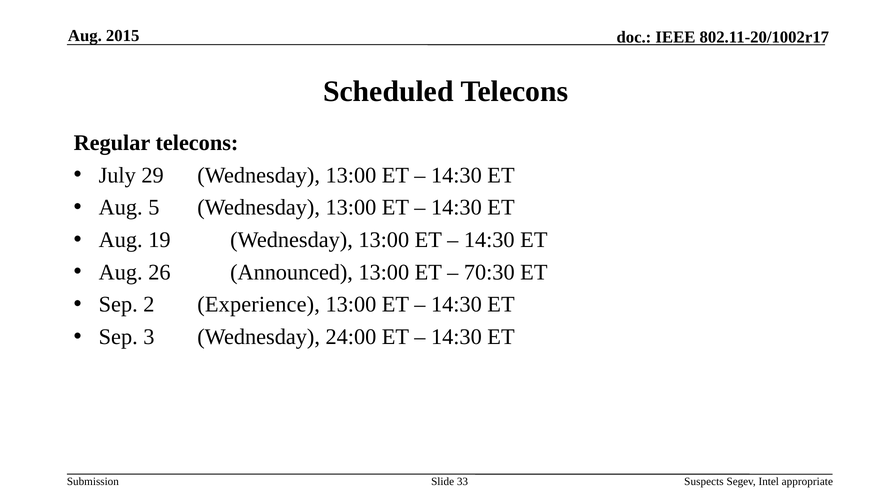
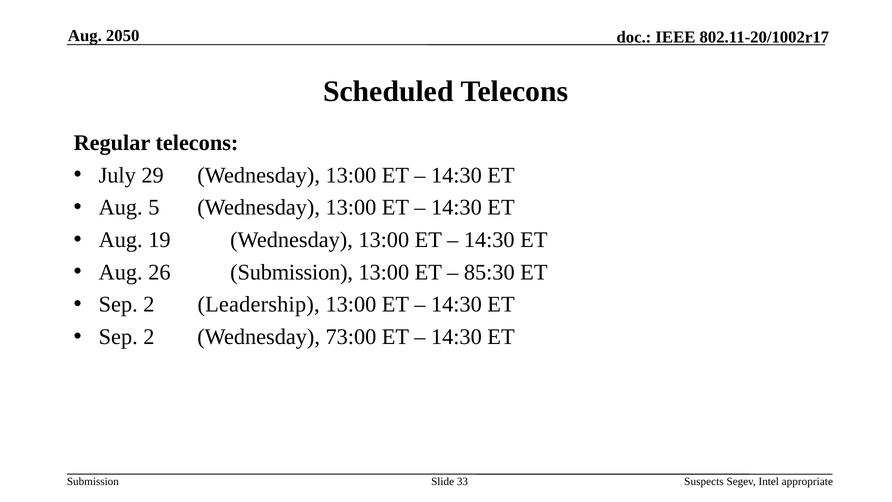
2015: 2015 -> 2050
26 Announced: Announced -> Submission
70:30: 70:30 -> 85:30
Experience: Experience -> Leadership
3 at (149, 337): 3 -> 2
24:00: 24:00 -> 73:00
